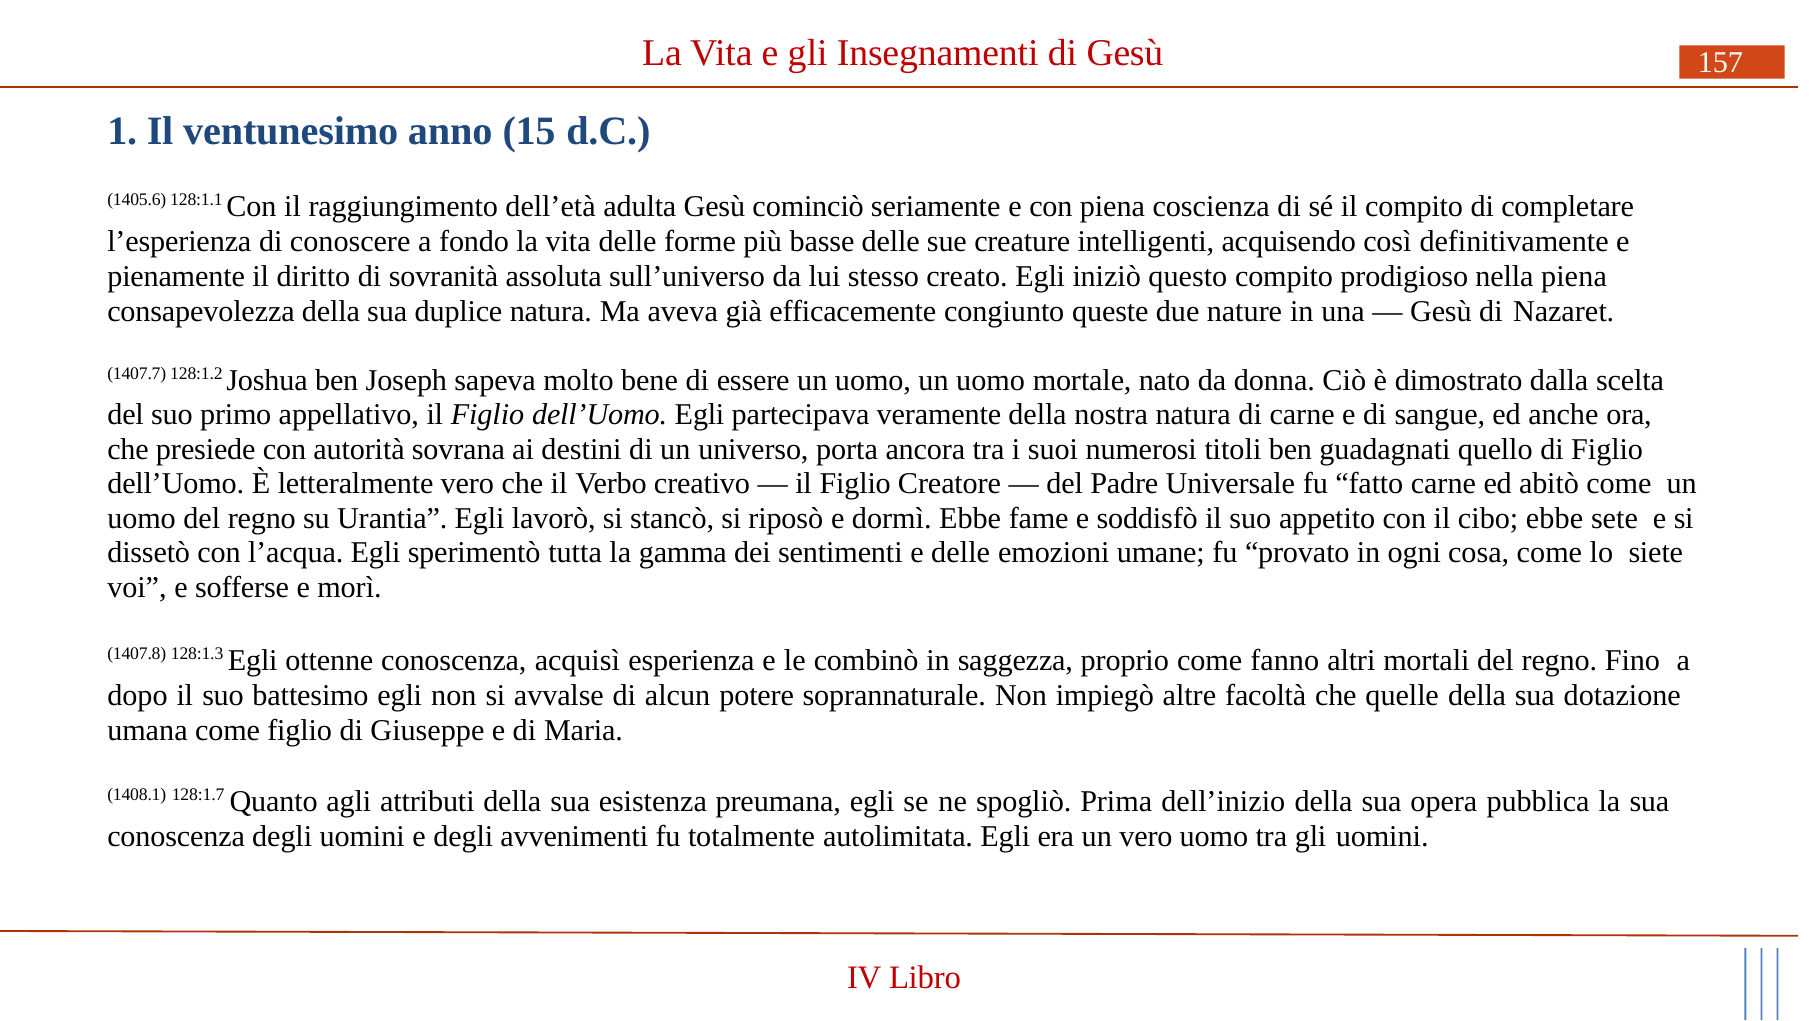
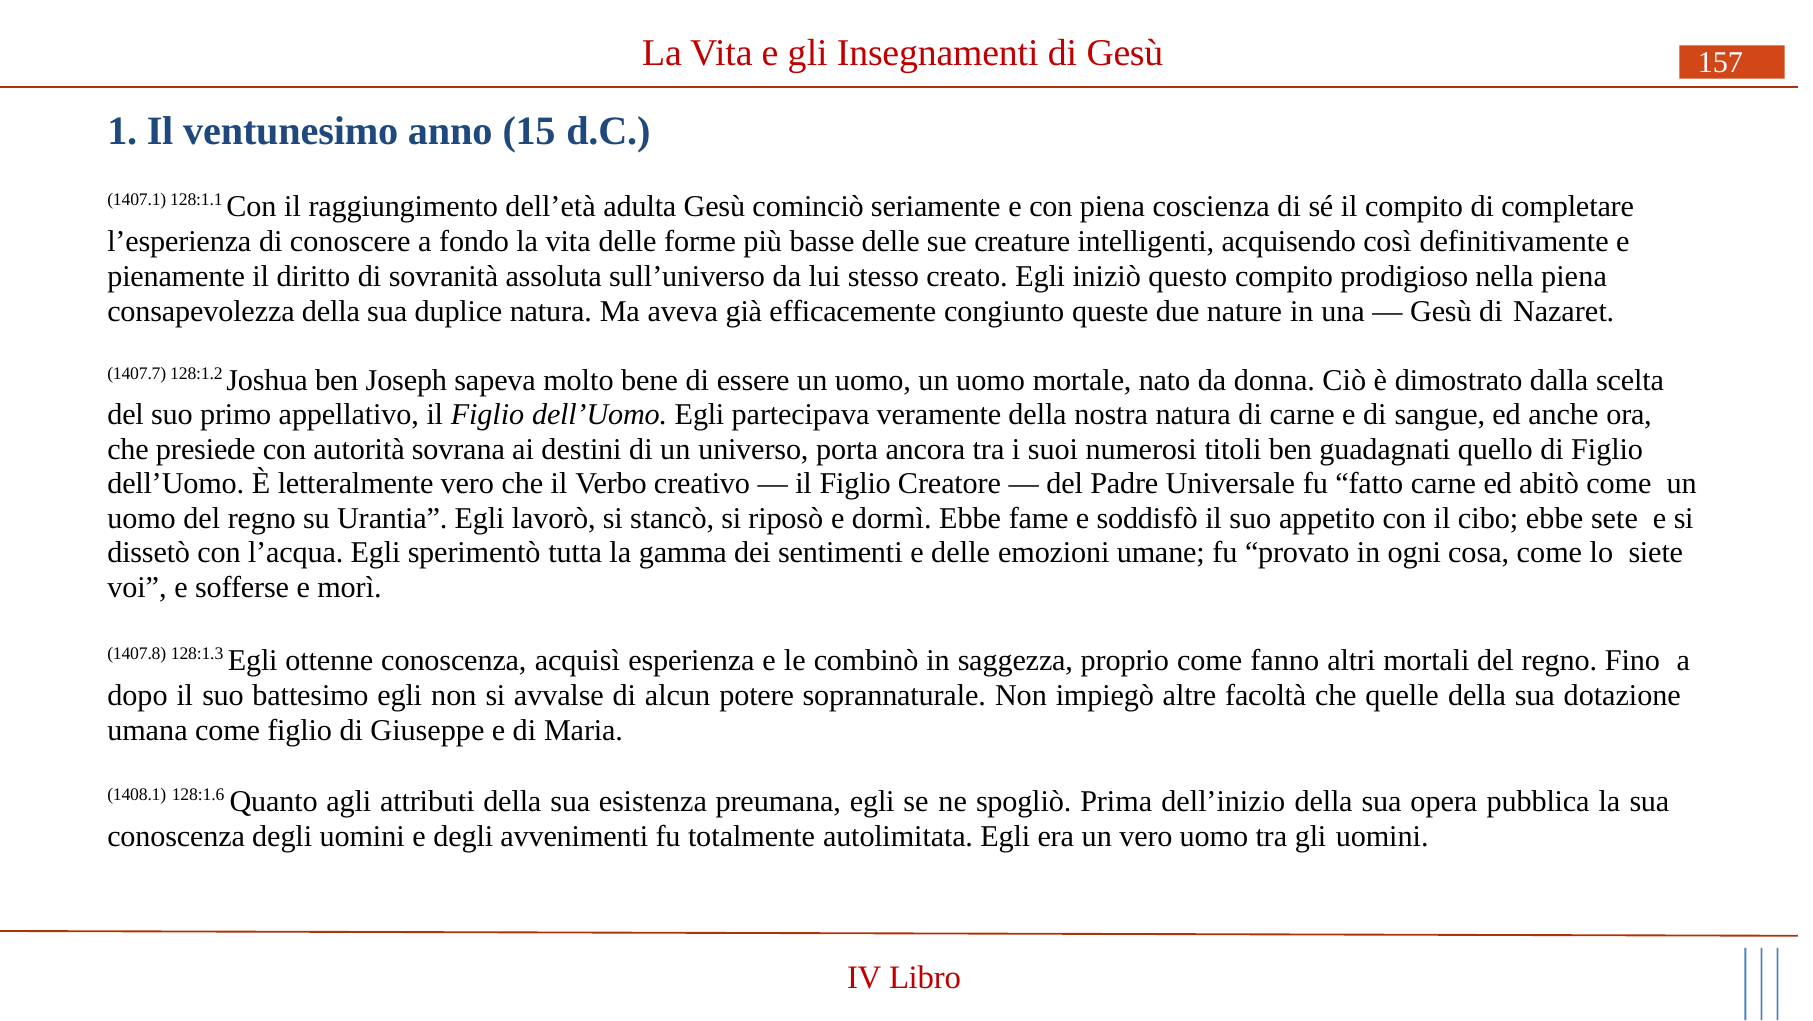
1405.6: 1405.6 -> 1407.1
128:1.7: 128:1.7 -> 128:1.6
